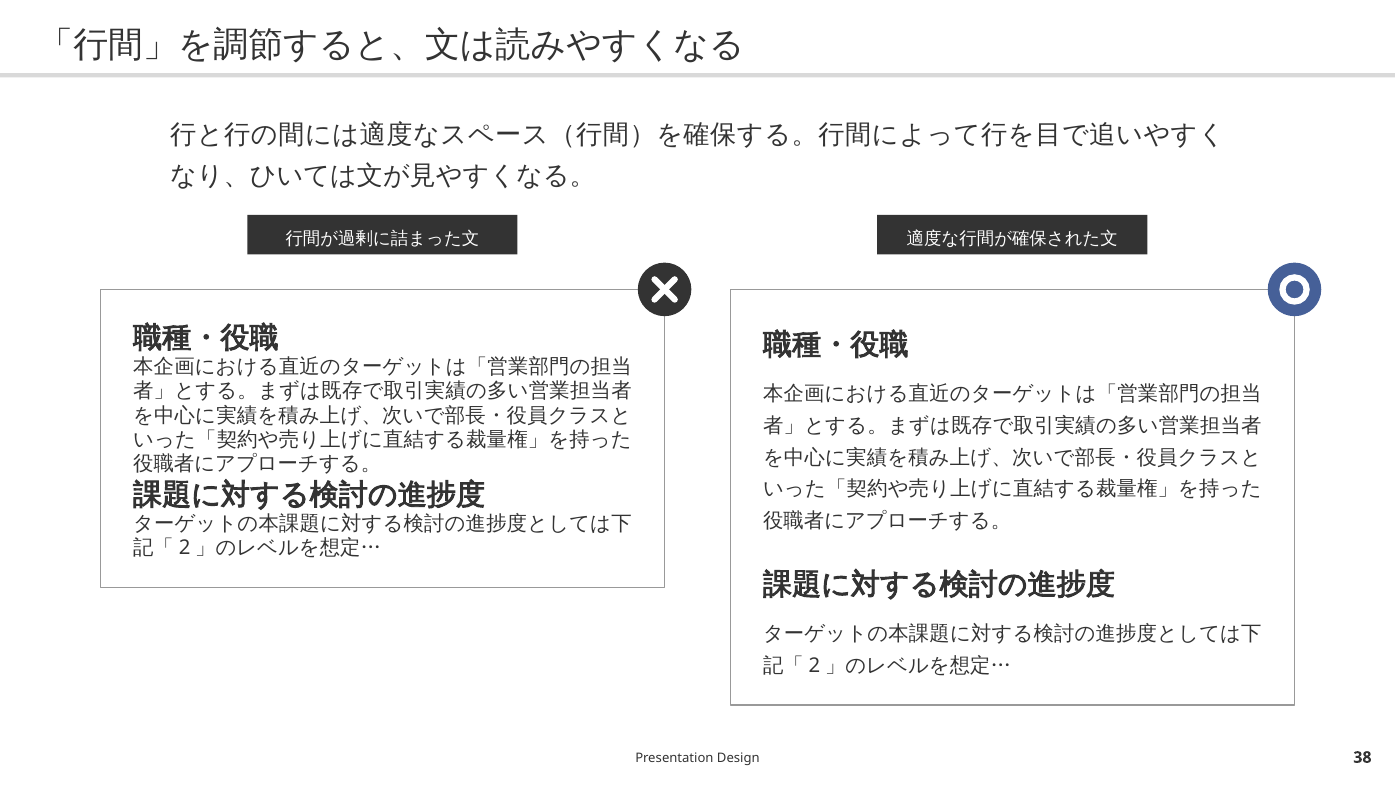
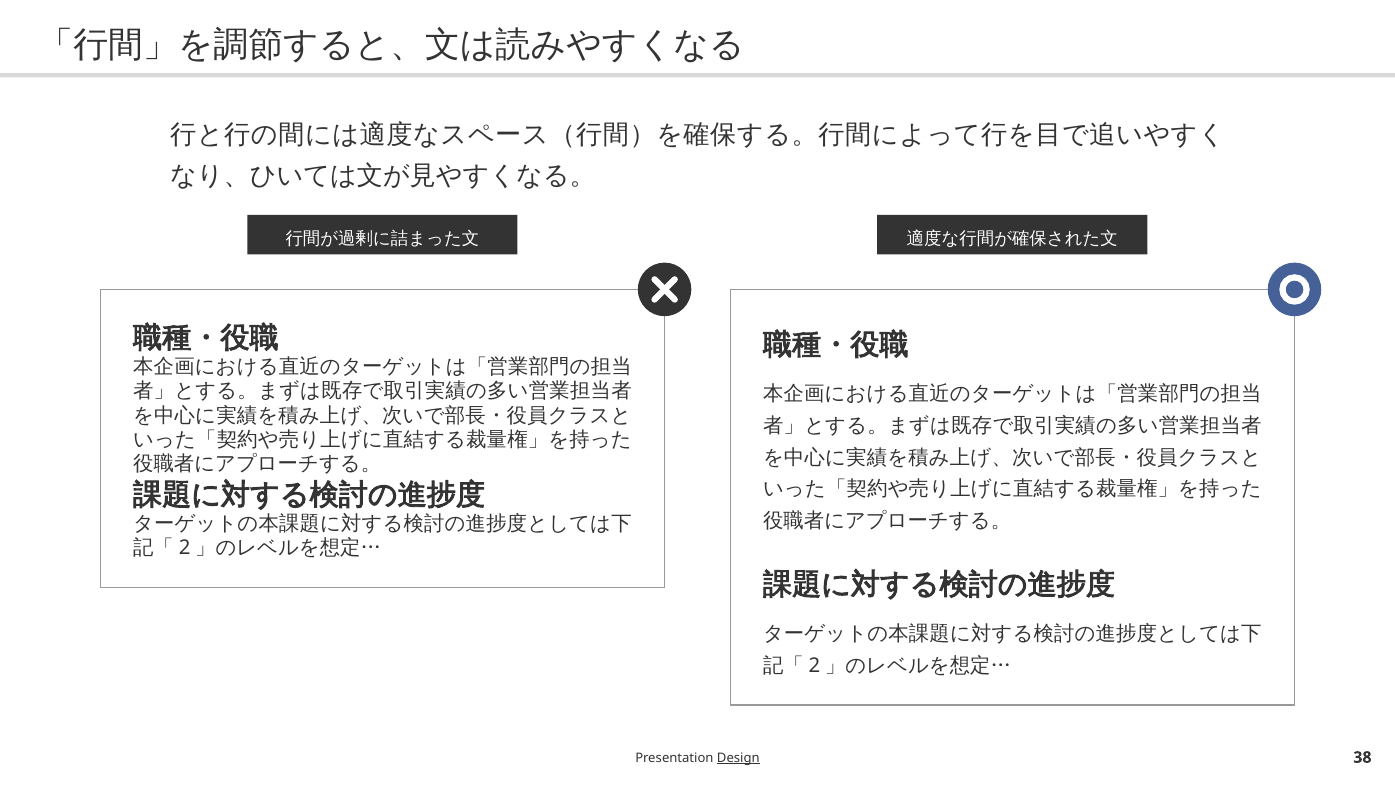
Design underline: none -> present
